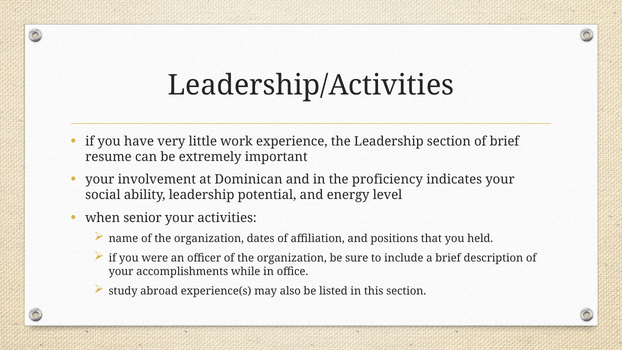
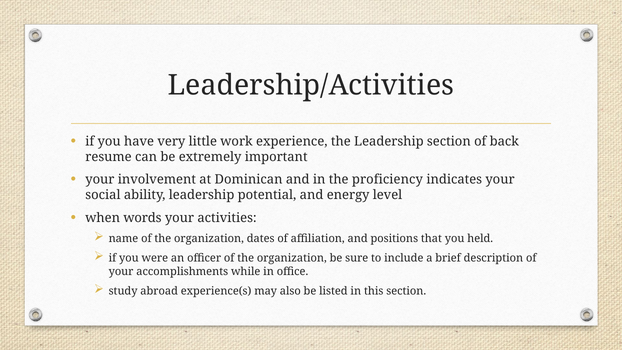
of brief: brief -> back
senior: senior -> words
